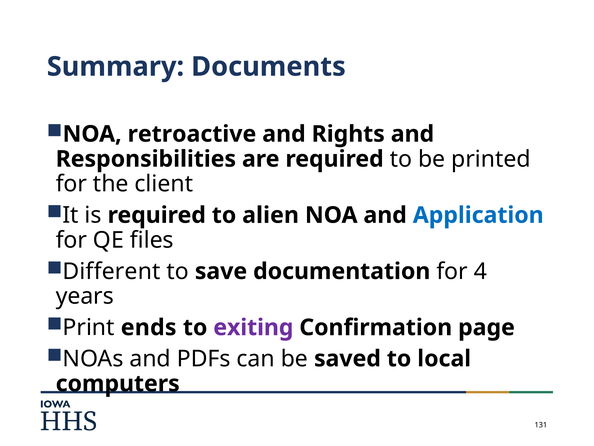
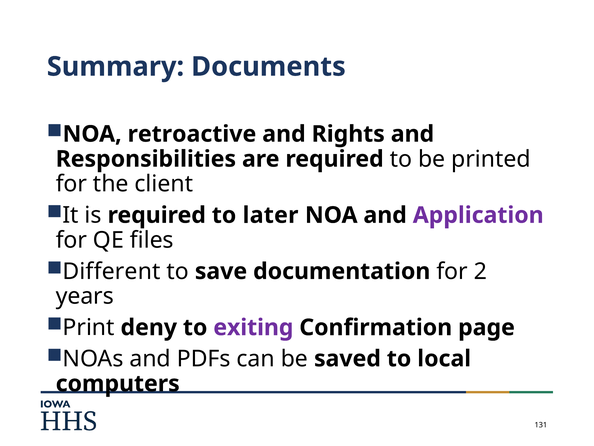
alien: alien -> later
Application colour: blue -> purple
4: 4 -> 2
ends: ends -> deny
